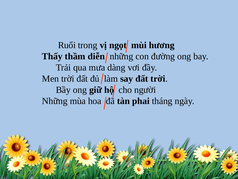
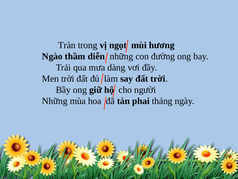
Ruổi: Ruổi -> Tràn
Thấy: Thấy -> Ngào
